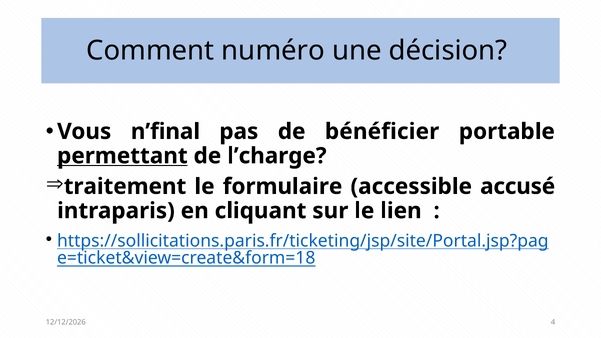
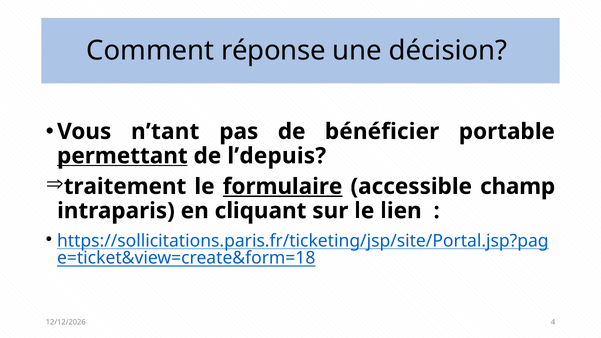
numéro: numéro -> réponse
n’final: n’final -> n’tant
l’charge: l’charge -> l’depuis
formulaire underline: none -> present
accusé: accusé -> champ
